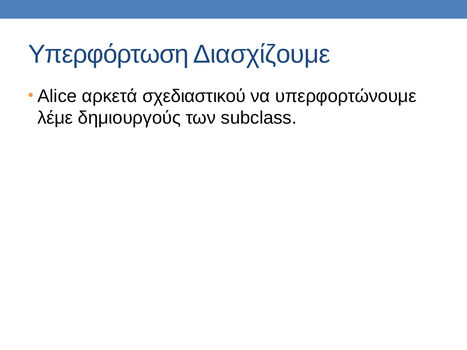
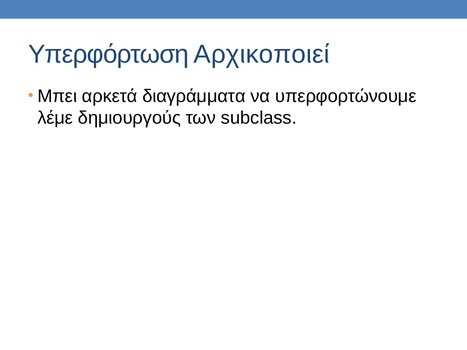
Διασχίζουμε: Διασχίζουμε -> Αρχικοποιεί
Alice: Alice -> Μπει
σχεδιαστικού: σχεδιαστικού -> διαγράμματα
